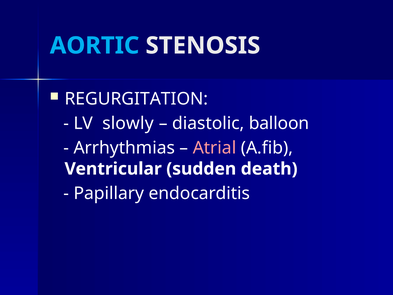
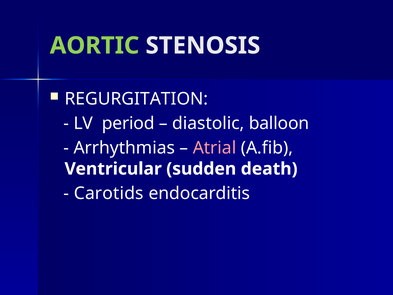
AORTIC colour: light blue -> light green
slowly: slowly -> period
Papillary: Papillary -> Carotids
